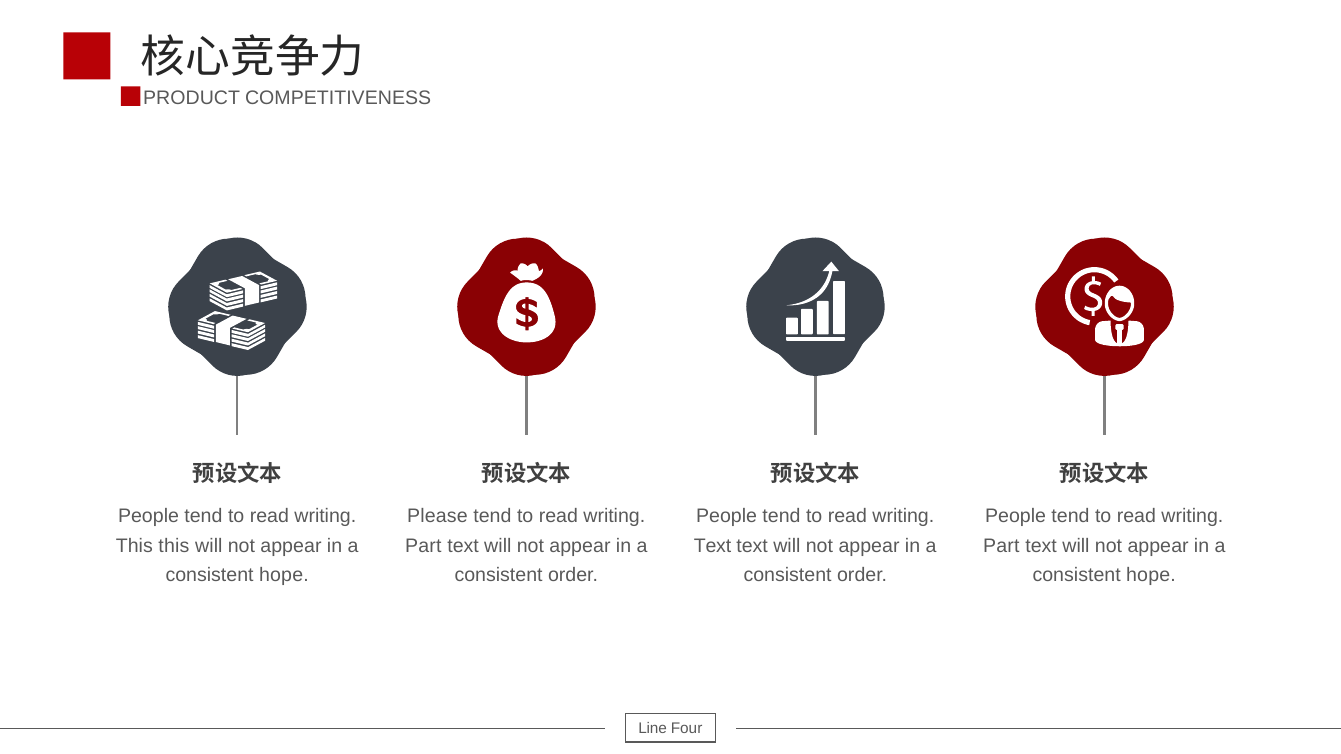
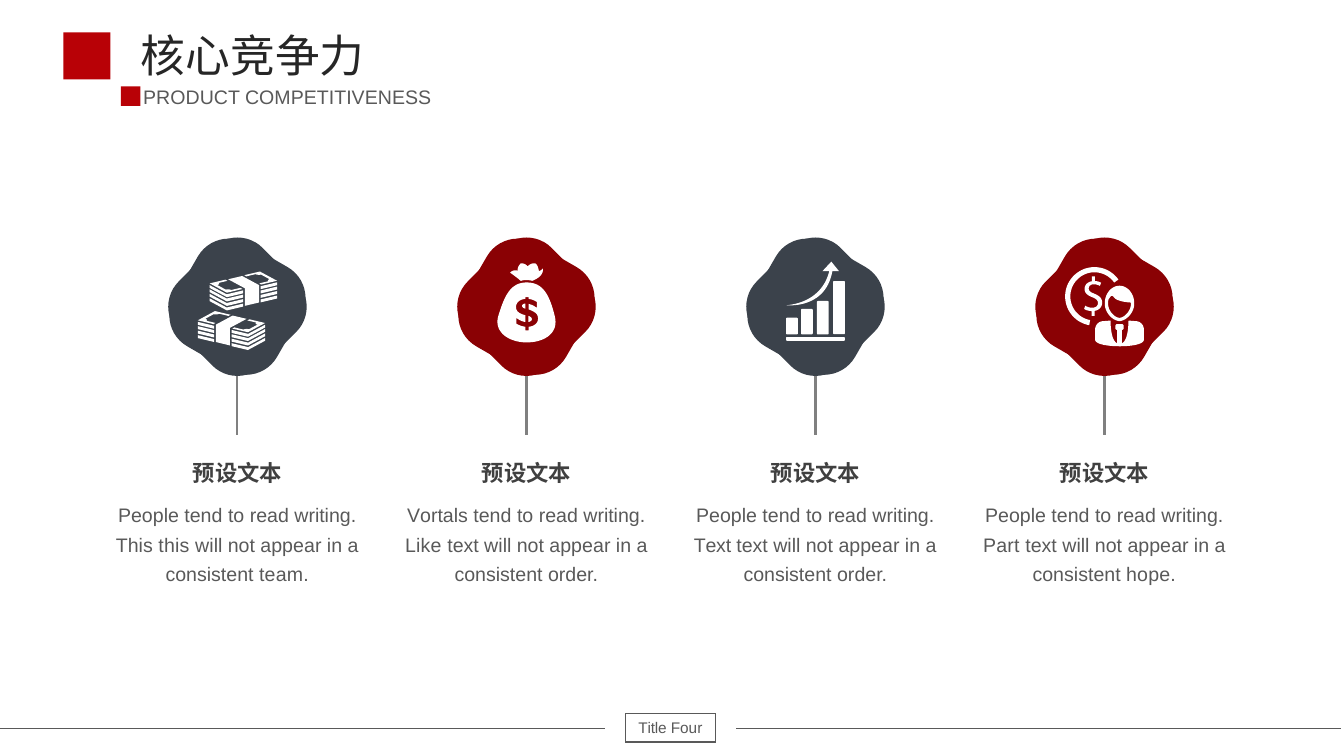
Please: Please -> Vortals
Part at (423, 546): Part -> Like
hope at (284, 575): hope -> team
Line: Line -> Title
